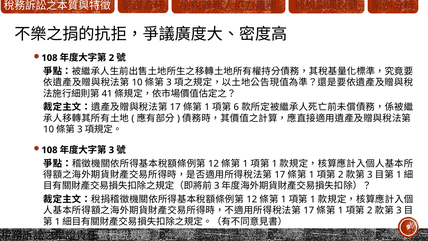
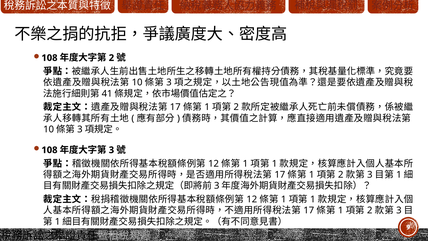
6 at (236, 107): 6 -> 2
